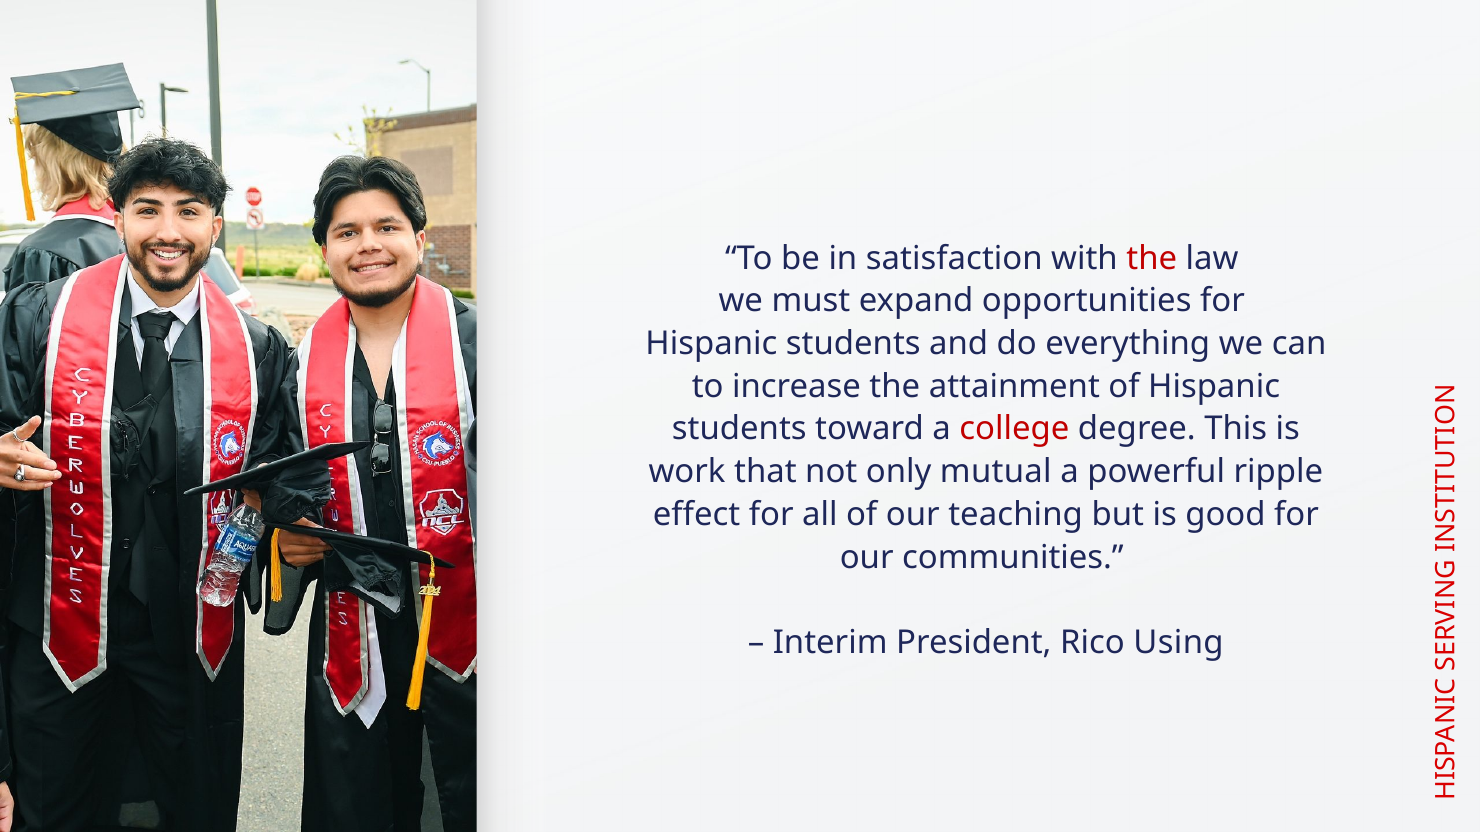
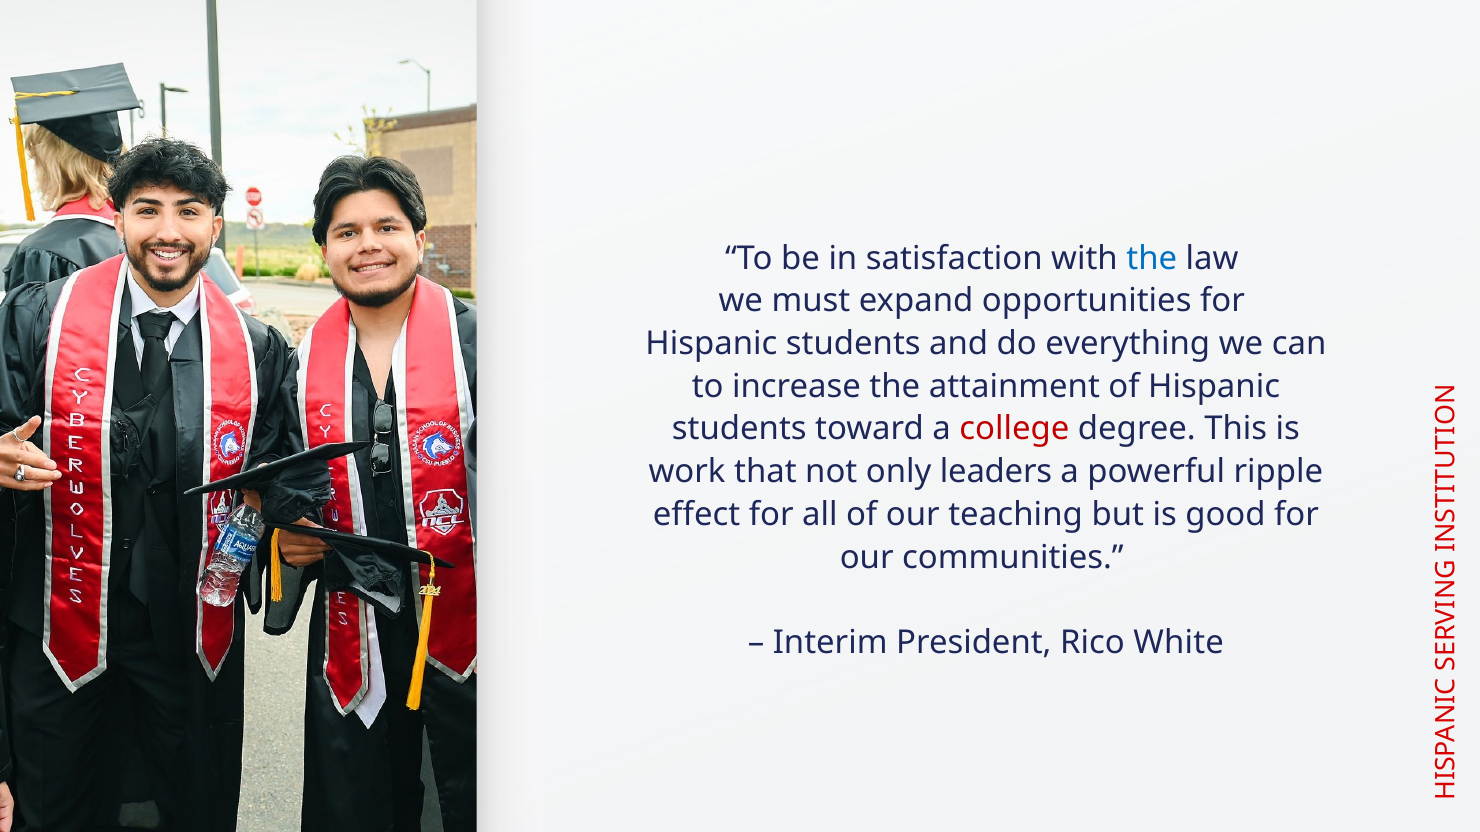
the at (1152, 258) colour: red -> blue
mutual: mutual -> leaders
Using: Using -> White
